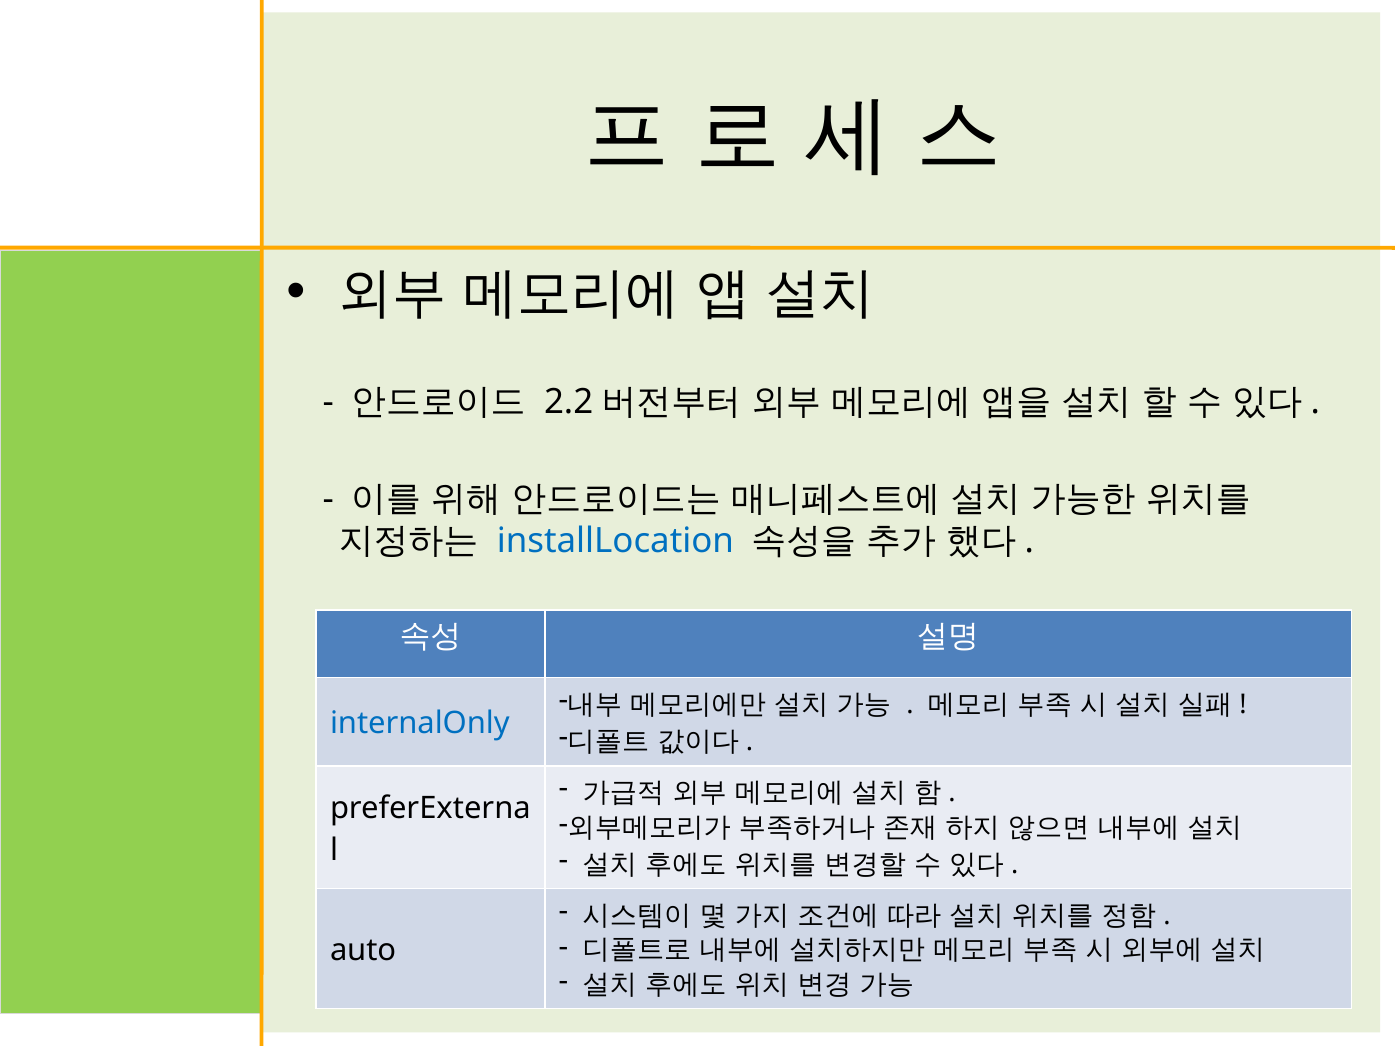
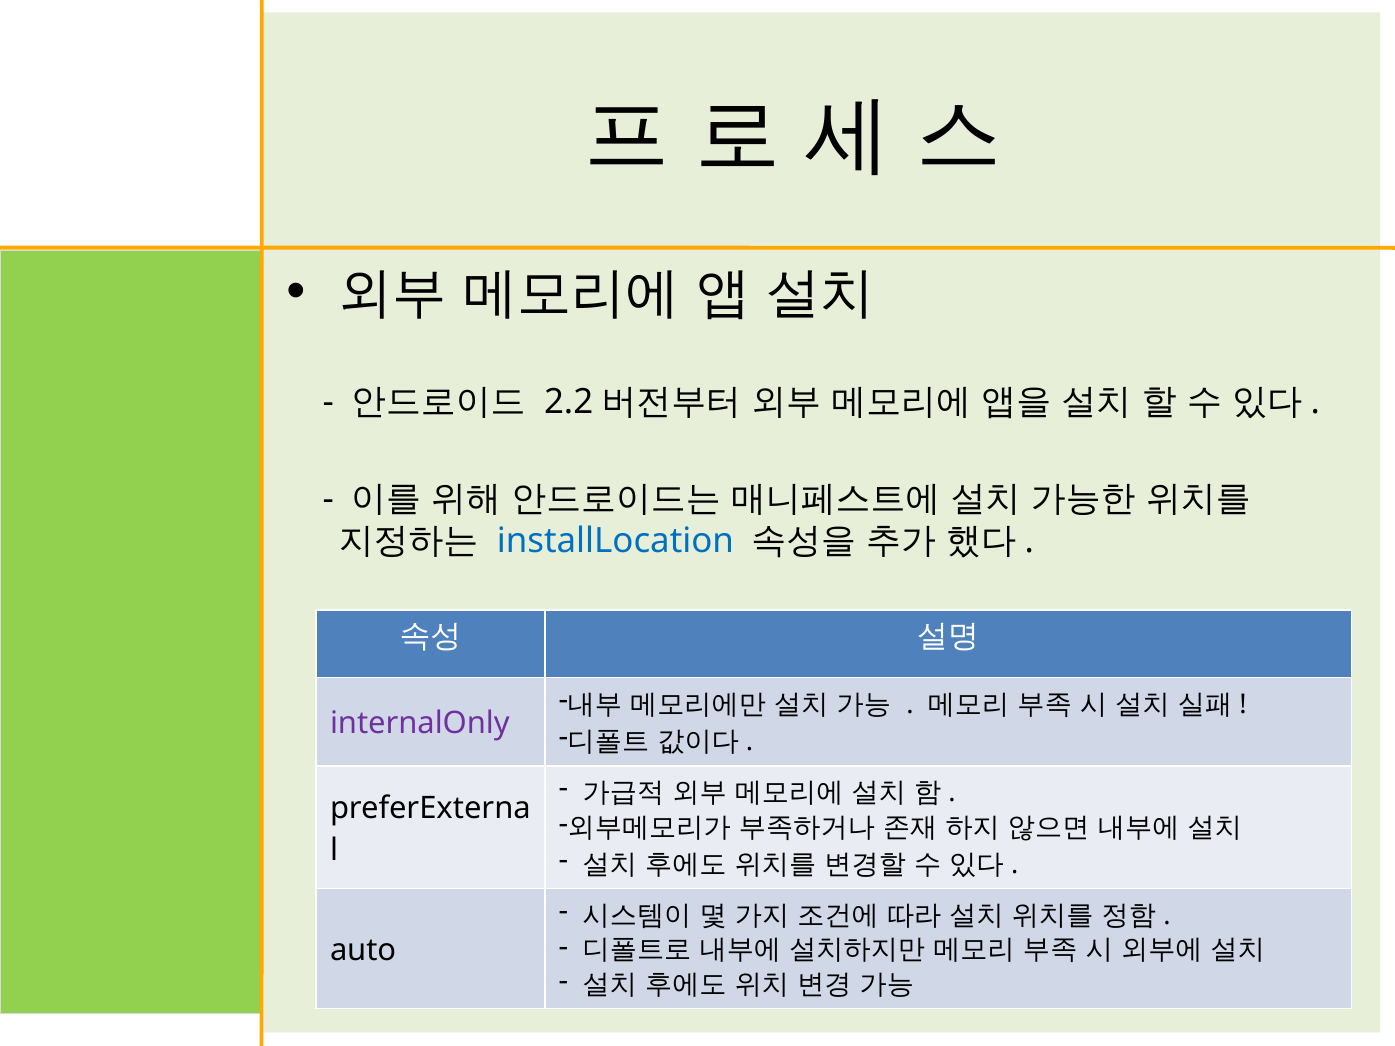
internalOnly colour: blue -> purple
